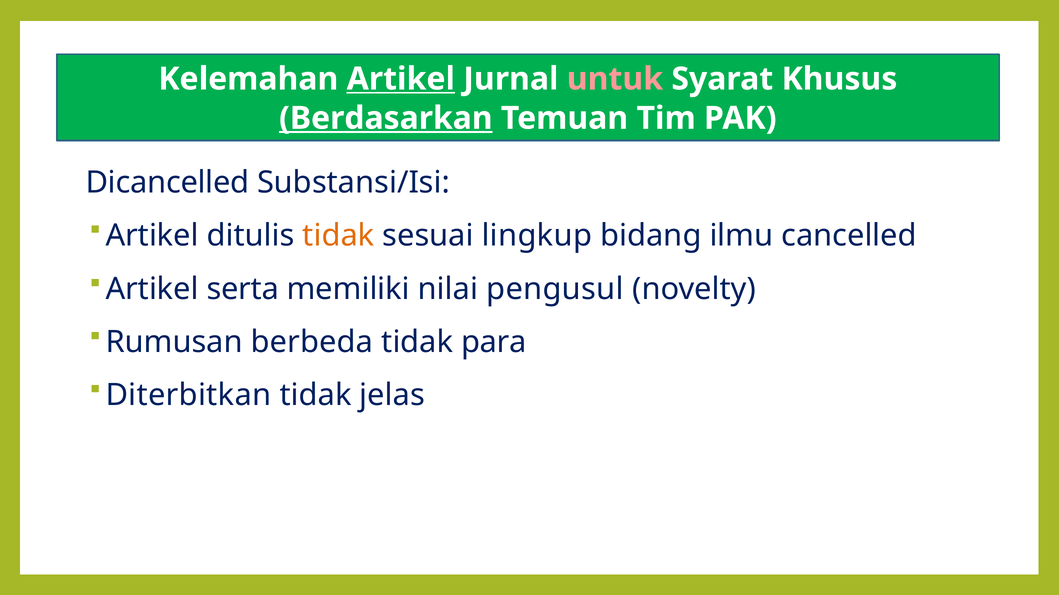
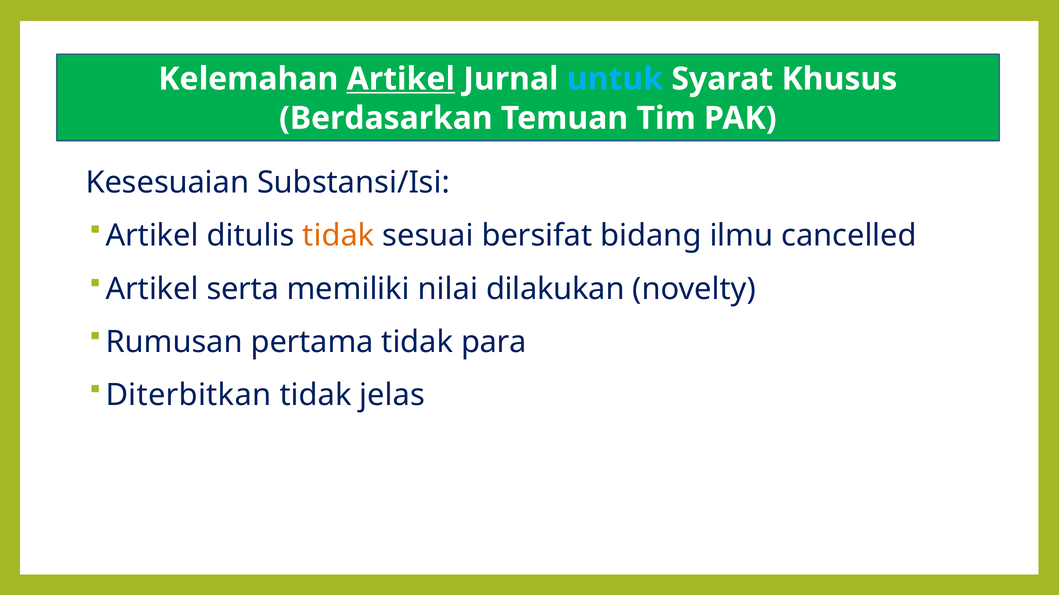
untuk colour: pink -> light blue
Berdasarkan underline: present -> none
Dicancelled: Dicancelled -> Kesesuaian
lingkup: lingkup -> bersifat
pengusul: pengusul -> dilakukan
berbeda: berbeda -> pertama
